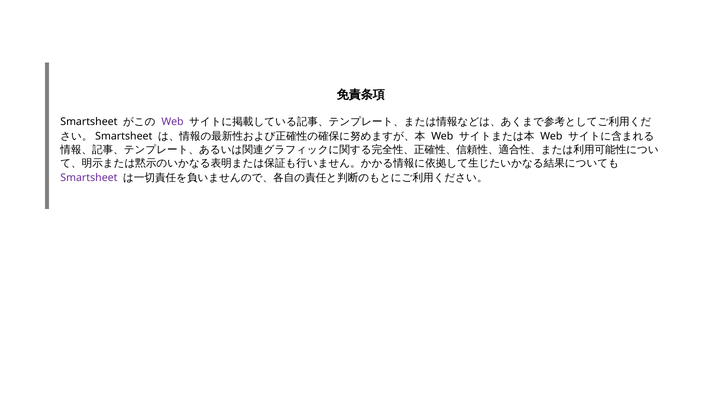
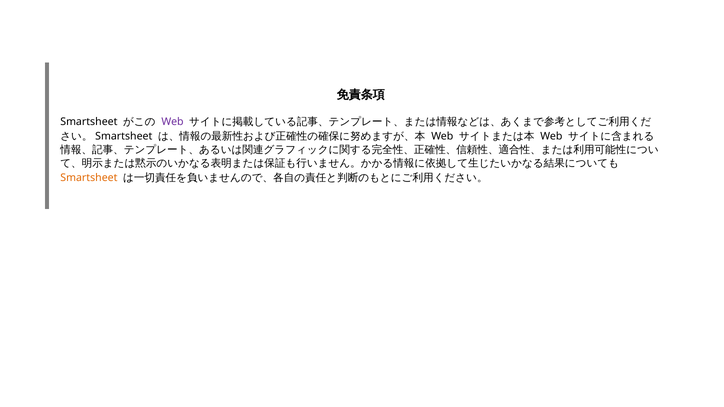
Smartsheet at (89, 178) colour: purple -> orange
